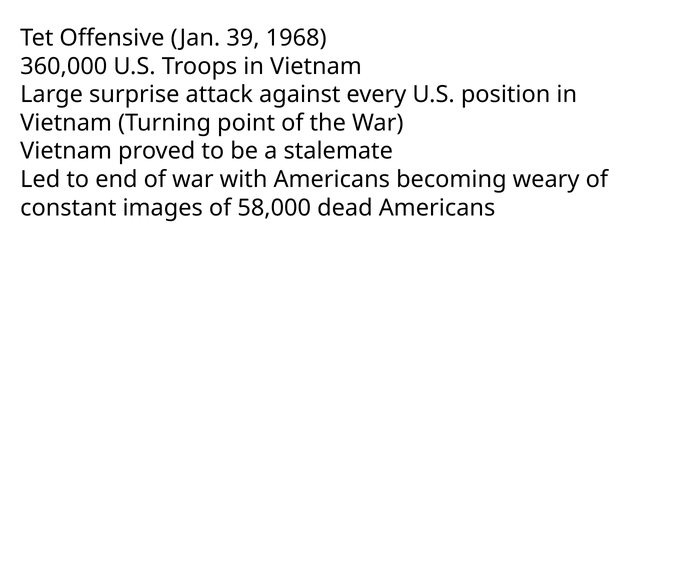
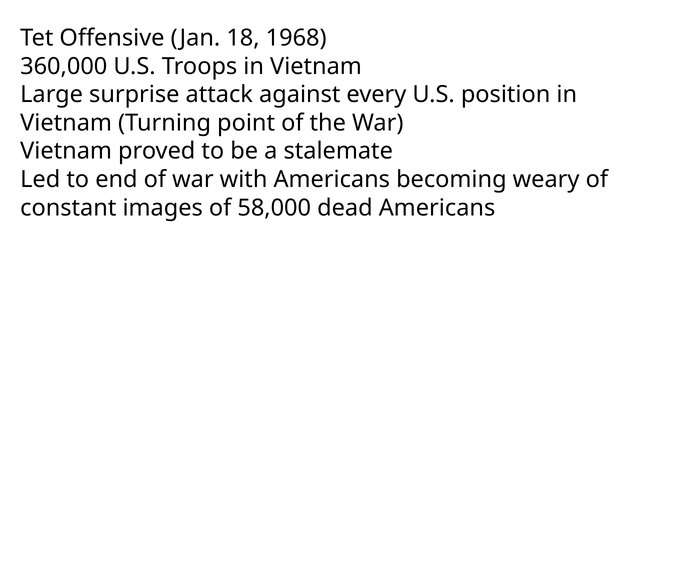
39: 39 -> 18
